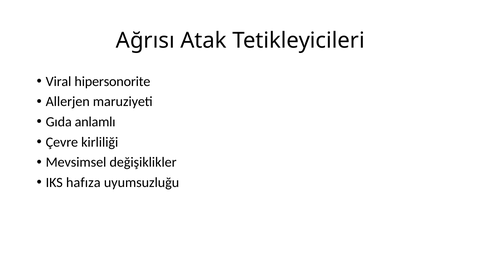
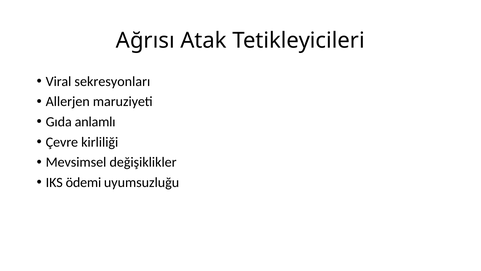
hipersonorite: hipersonorite -> sekresyonları
hafıza: hafıza -> ödemi
